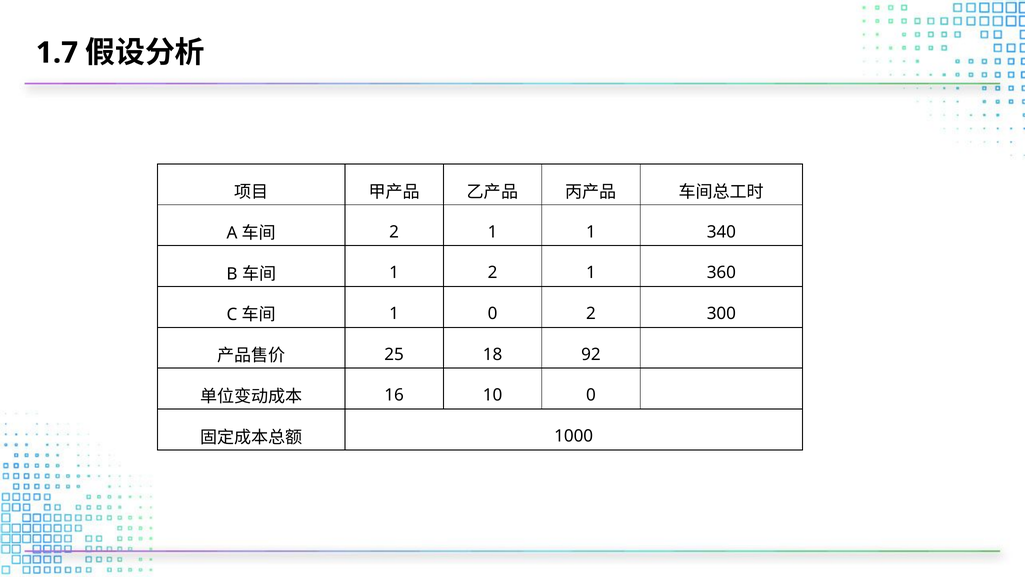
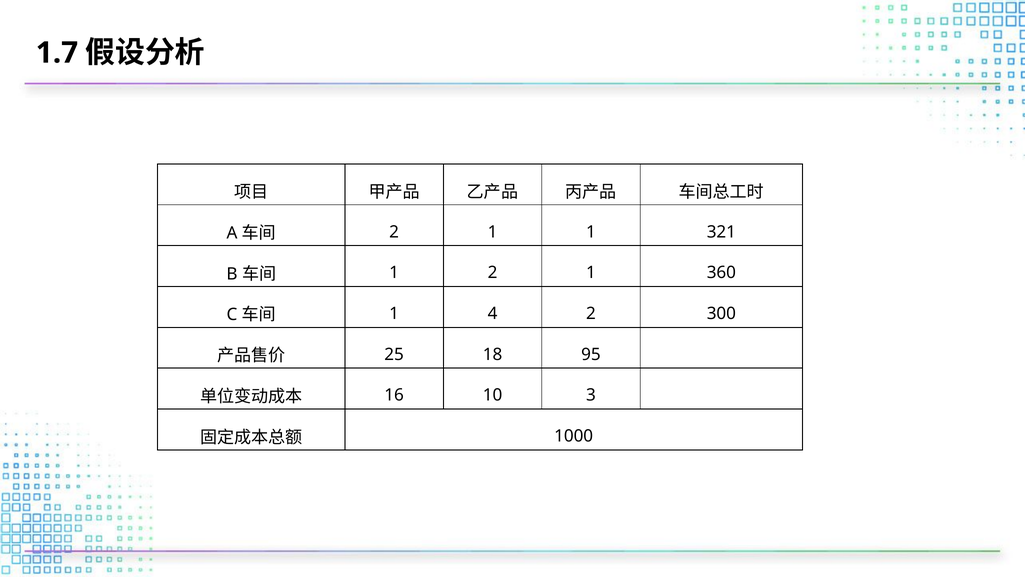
340: 340 -> 321
1 0: 0 -> 4
92: 92 -> 95
10 0: 0 -> 3
